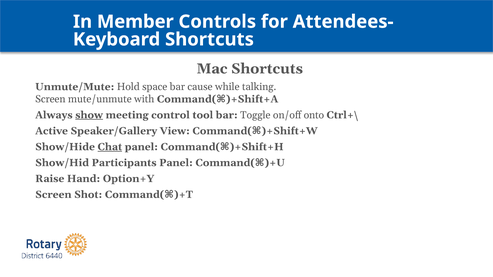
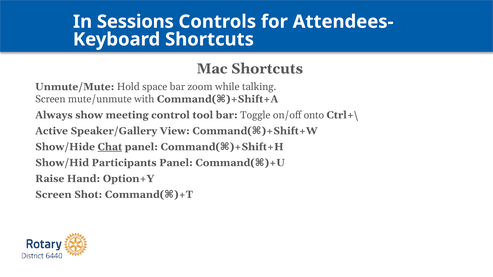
Member: Member -> Sessions
cause: cause -> zoom
show underline: present -> none
